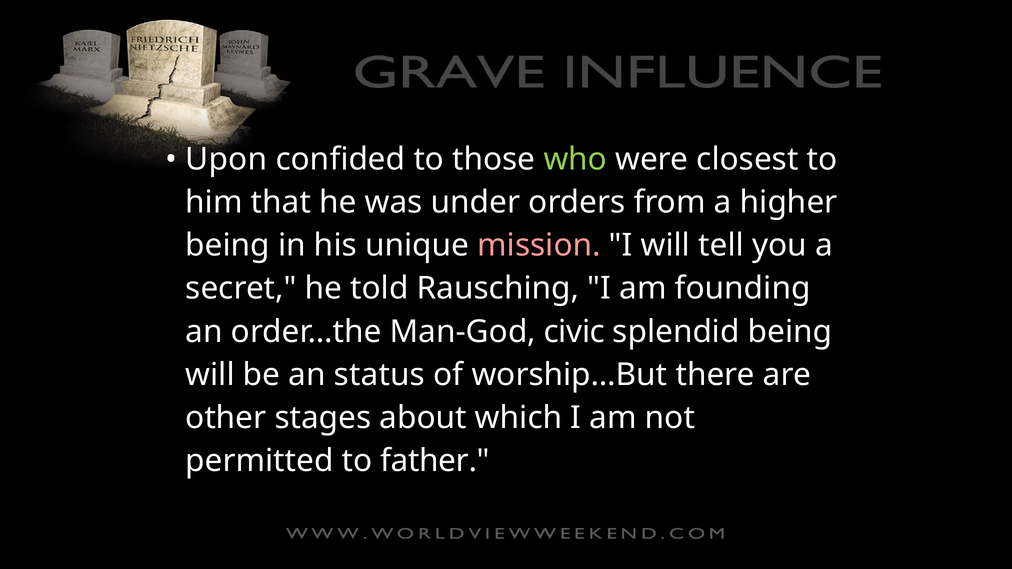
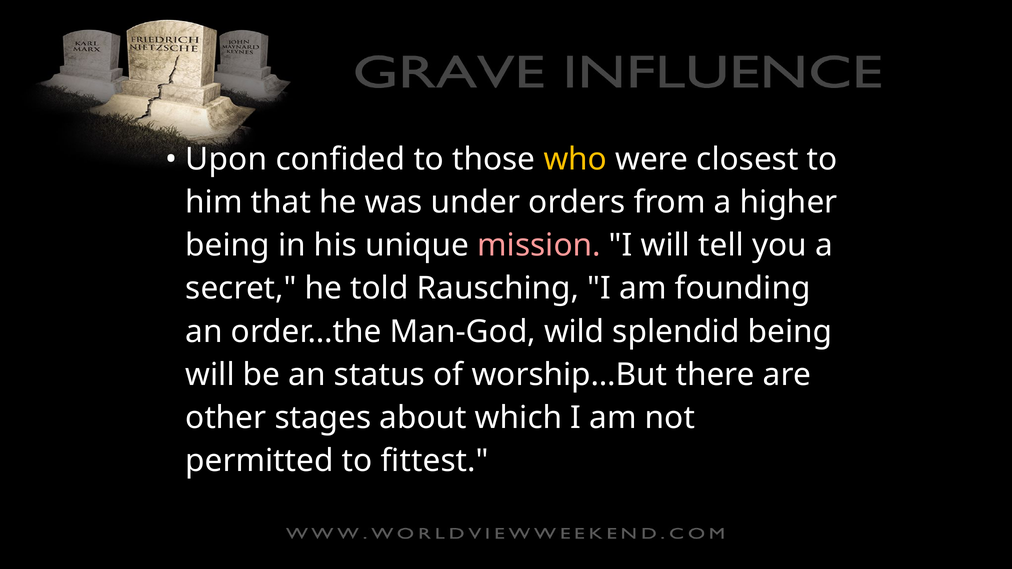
who colour: light green -> yellow
civic: civic -> wild
father: father -> fittest
